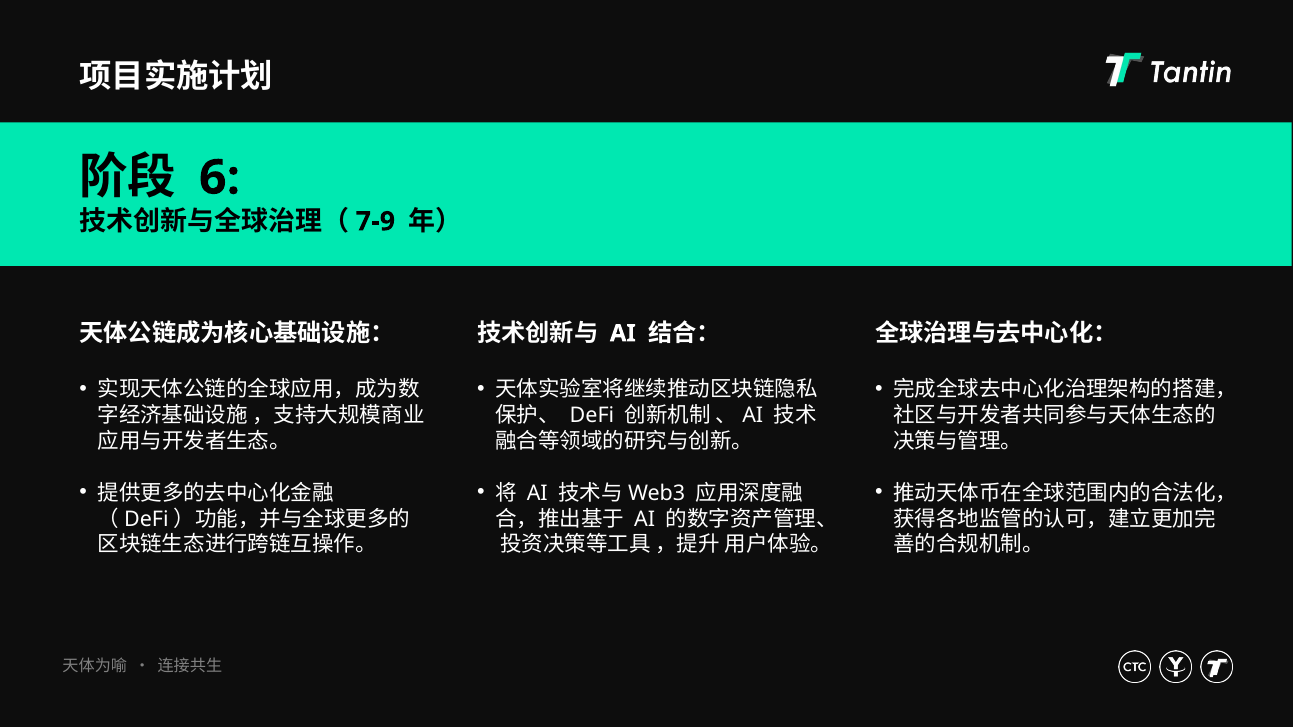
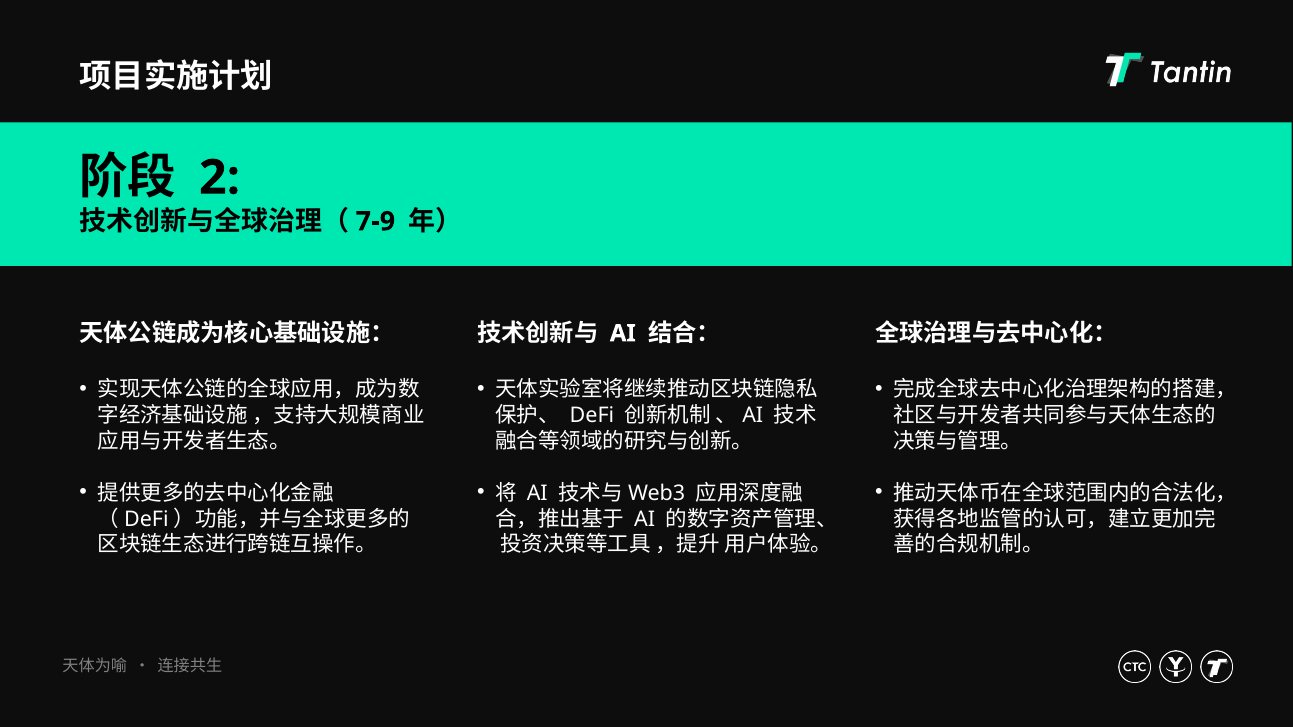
6: 6 -> 2
